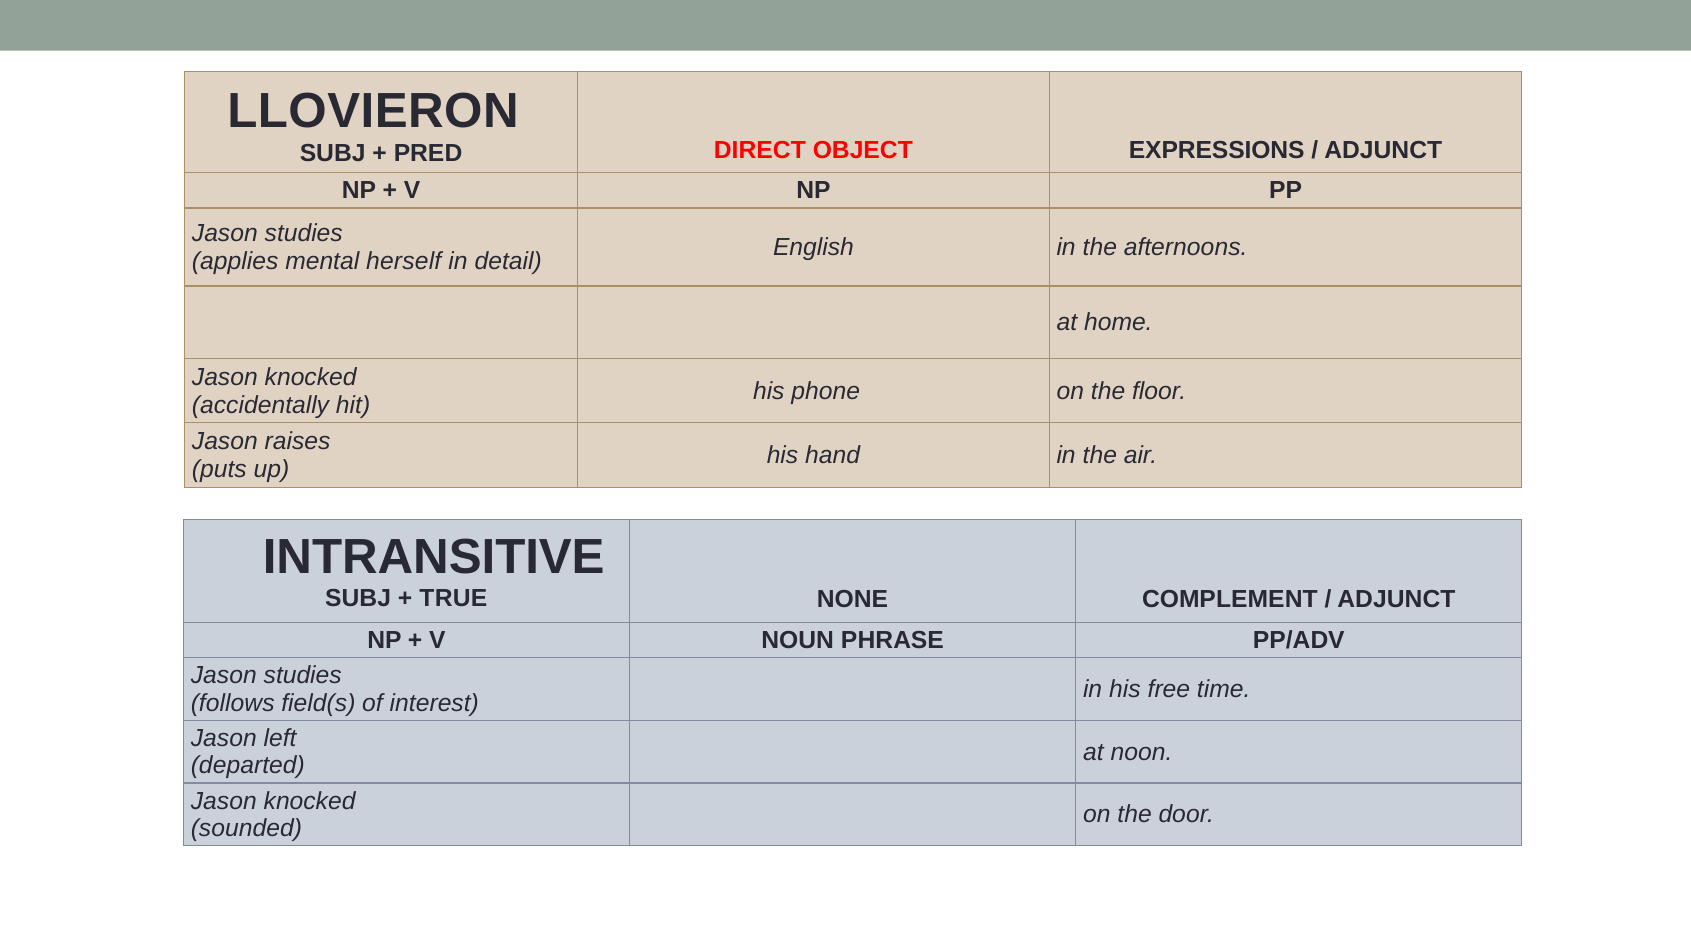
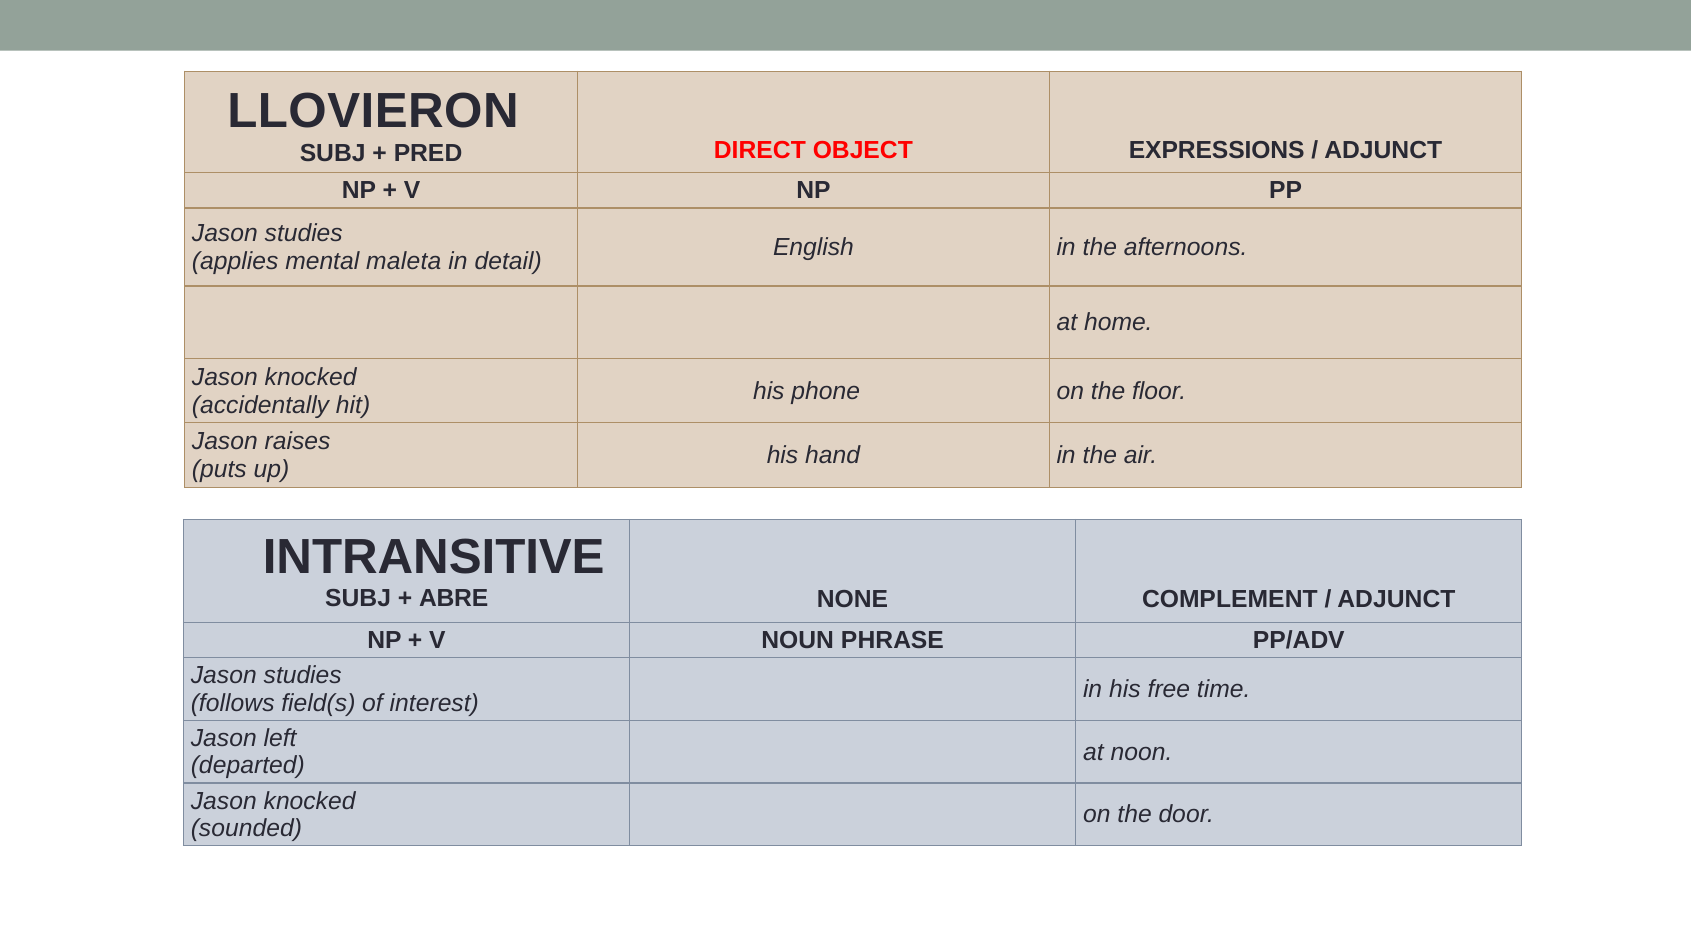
herself: herself -> maleta
TRUE: TRUE -> ABRE
